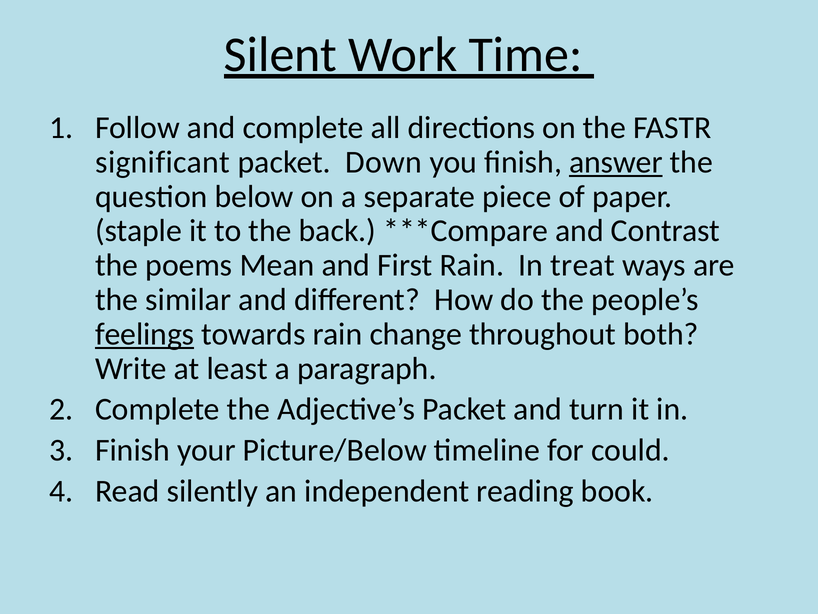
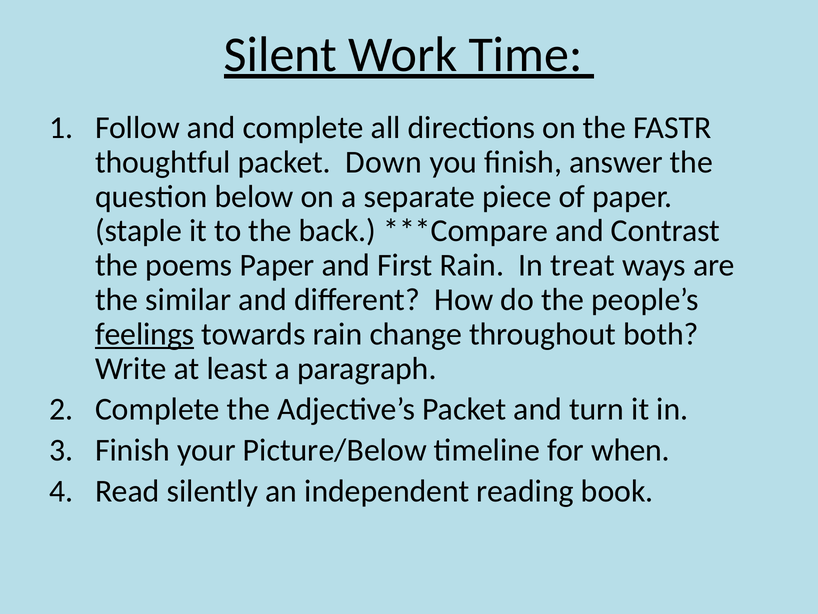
significant: significant -> thoughtful
answer underline: present -> none
poems Mean: Mean -> Paper
could: could -> when
